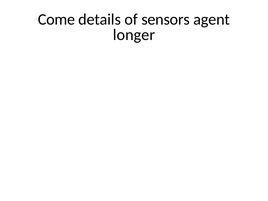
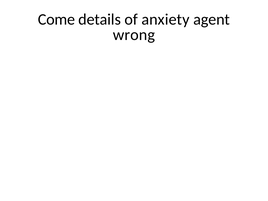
sensors: sensors -> anxiety
longer: longer -> wrong
